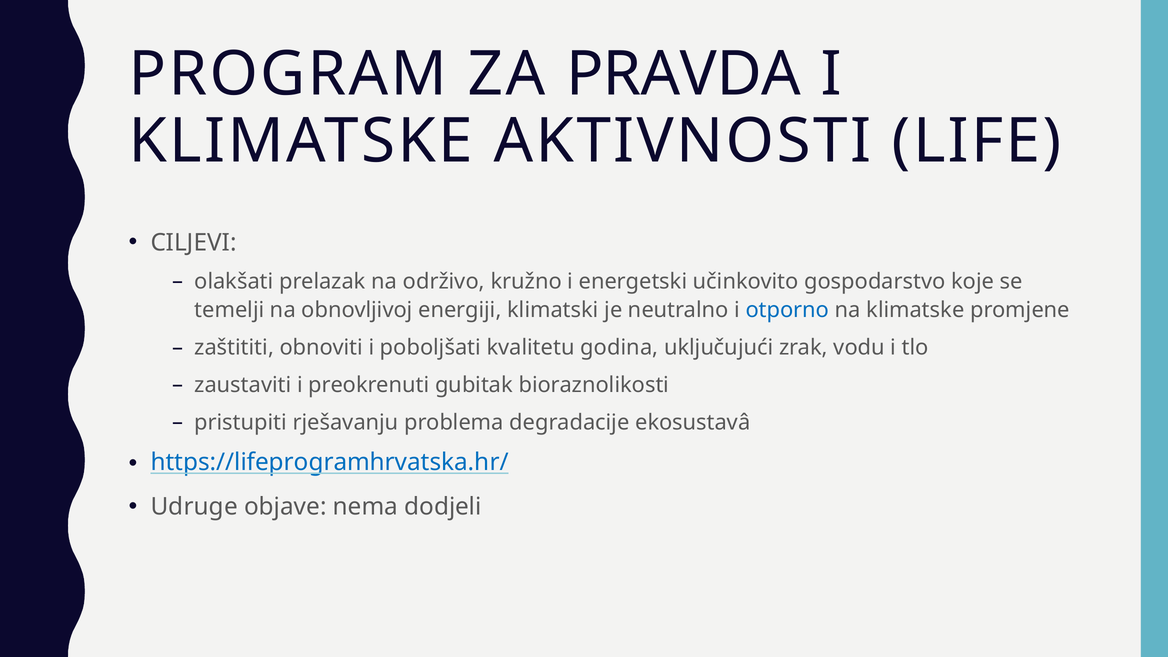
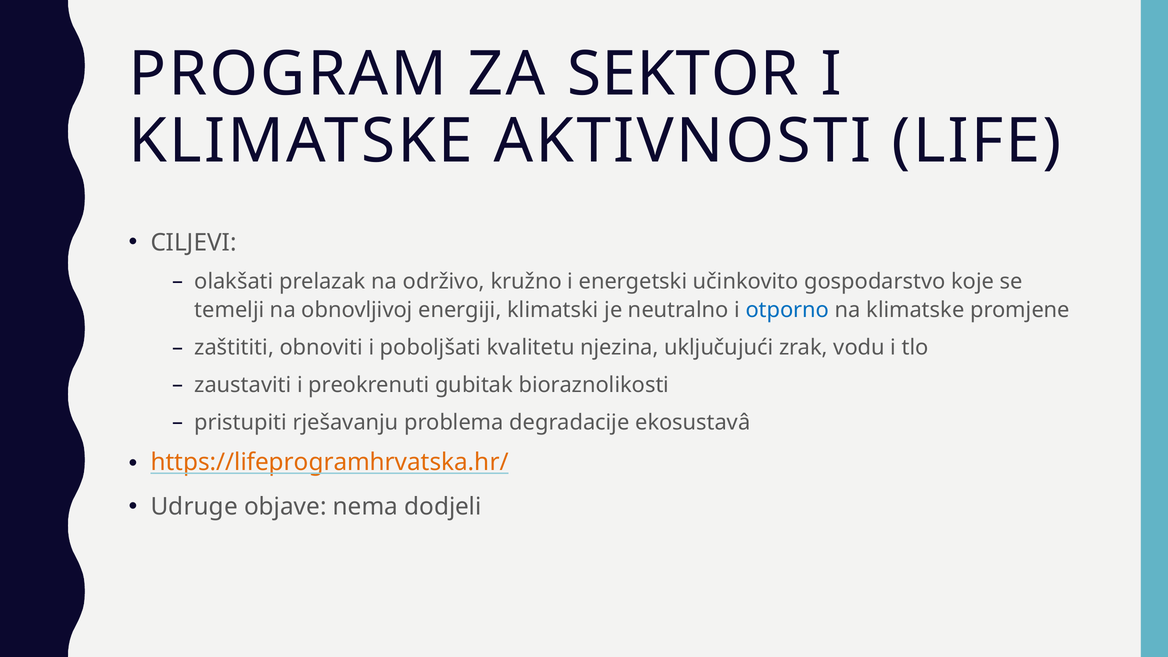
PRAVDA: PRAVDA -> SEKTOR
godina: godina -> njezina
https://lifeprogramhrvatska.hr/ colour: blue -> orange
